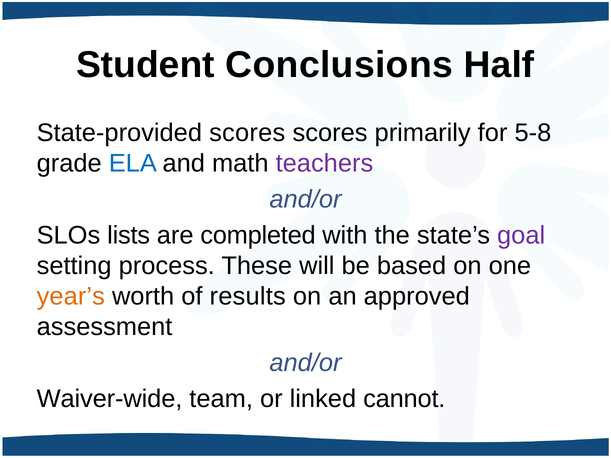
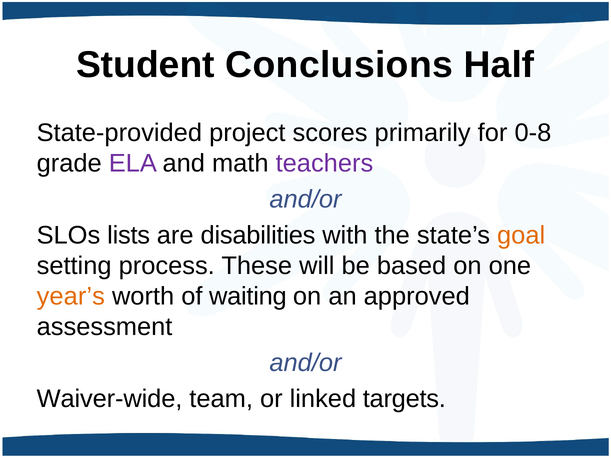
State-provided scores: scores -> project
5-8: 5-8 -> 0-8
ELA colour: blue -> purple
completed: completed -> disabilities
goal colour: purple -> orange
results: results -> waiting
cannot: cannot -> targets
